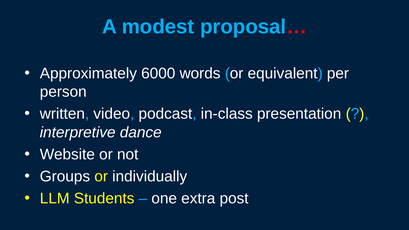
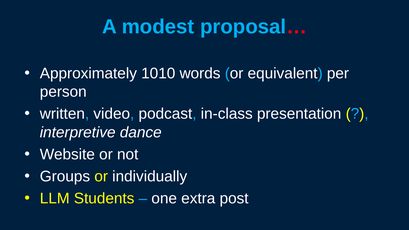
6000: 6000 -> 1010
